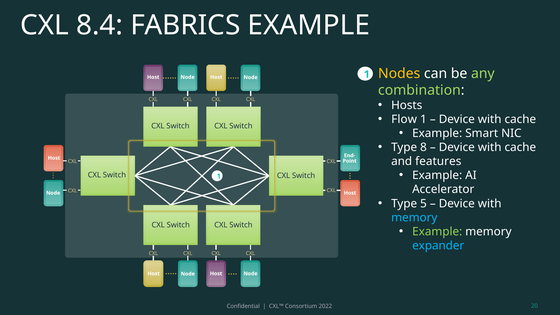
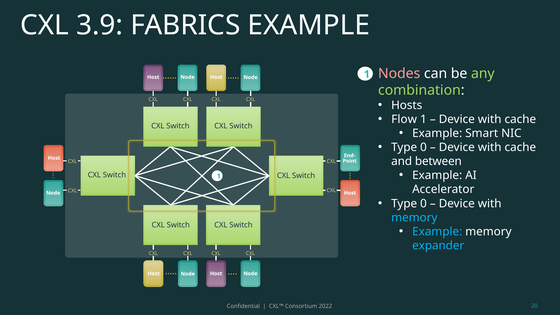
8.4: 8.4 -> 3.9
Nodes colour: yellow -> pink
8 at (424, 147): 8 -> 0
features: features -> between
5 at (424, 203): 5 -> 0
Example at (437, 231) colour: light green -> light blue
